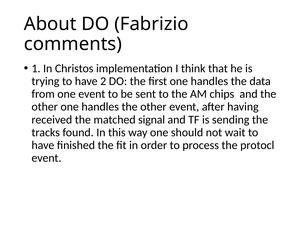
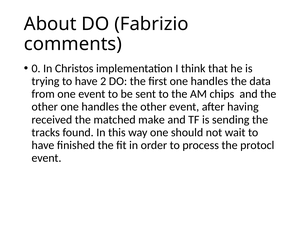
1: 1 -> 0
signal: signal -> make
